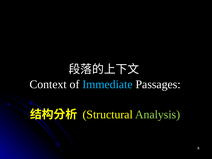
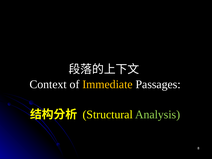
Immediate colour: light blue -> yellow
